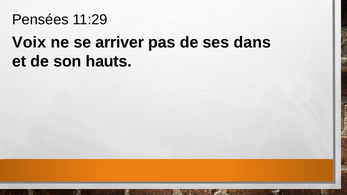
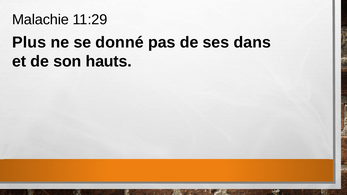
Pensées: Pensées -> Malachie
Voix: Voix -> Plus
arriver: arriver -> donné
